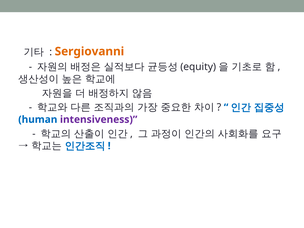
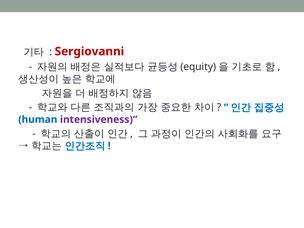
Sergiovanni colour: orange -> red
